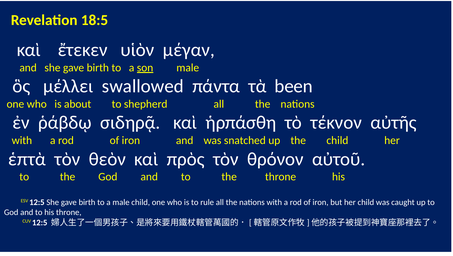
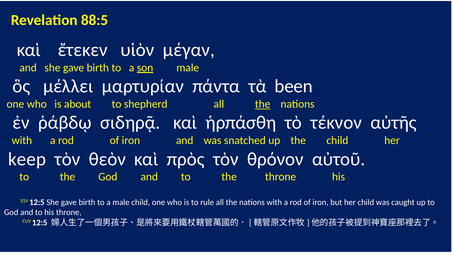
18:5: 18:5 -> 88:5
swallowed: swallowed -> μαρτυρίαν
the at (263, 104) underline: none -> present
ἑπτὰ: ἑπτὰ -> keep
